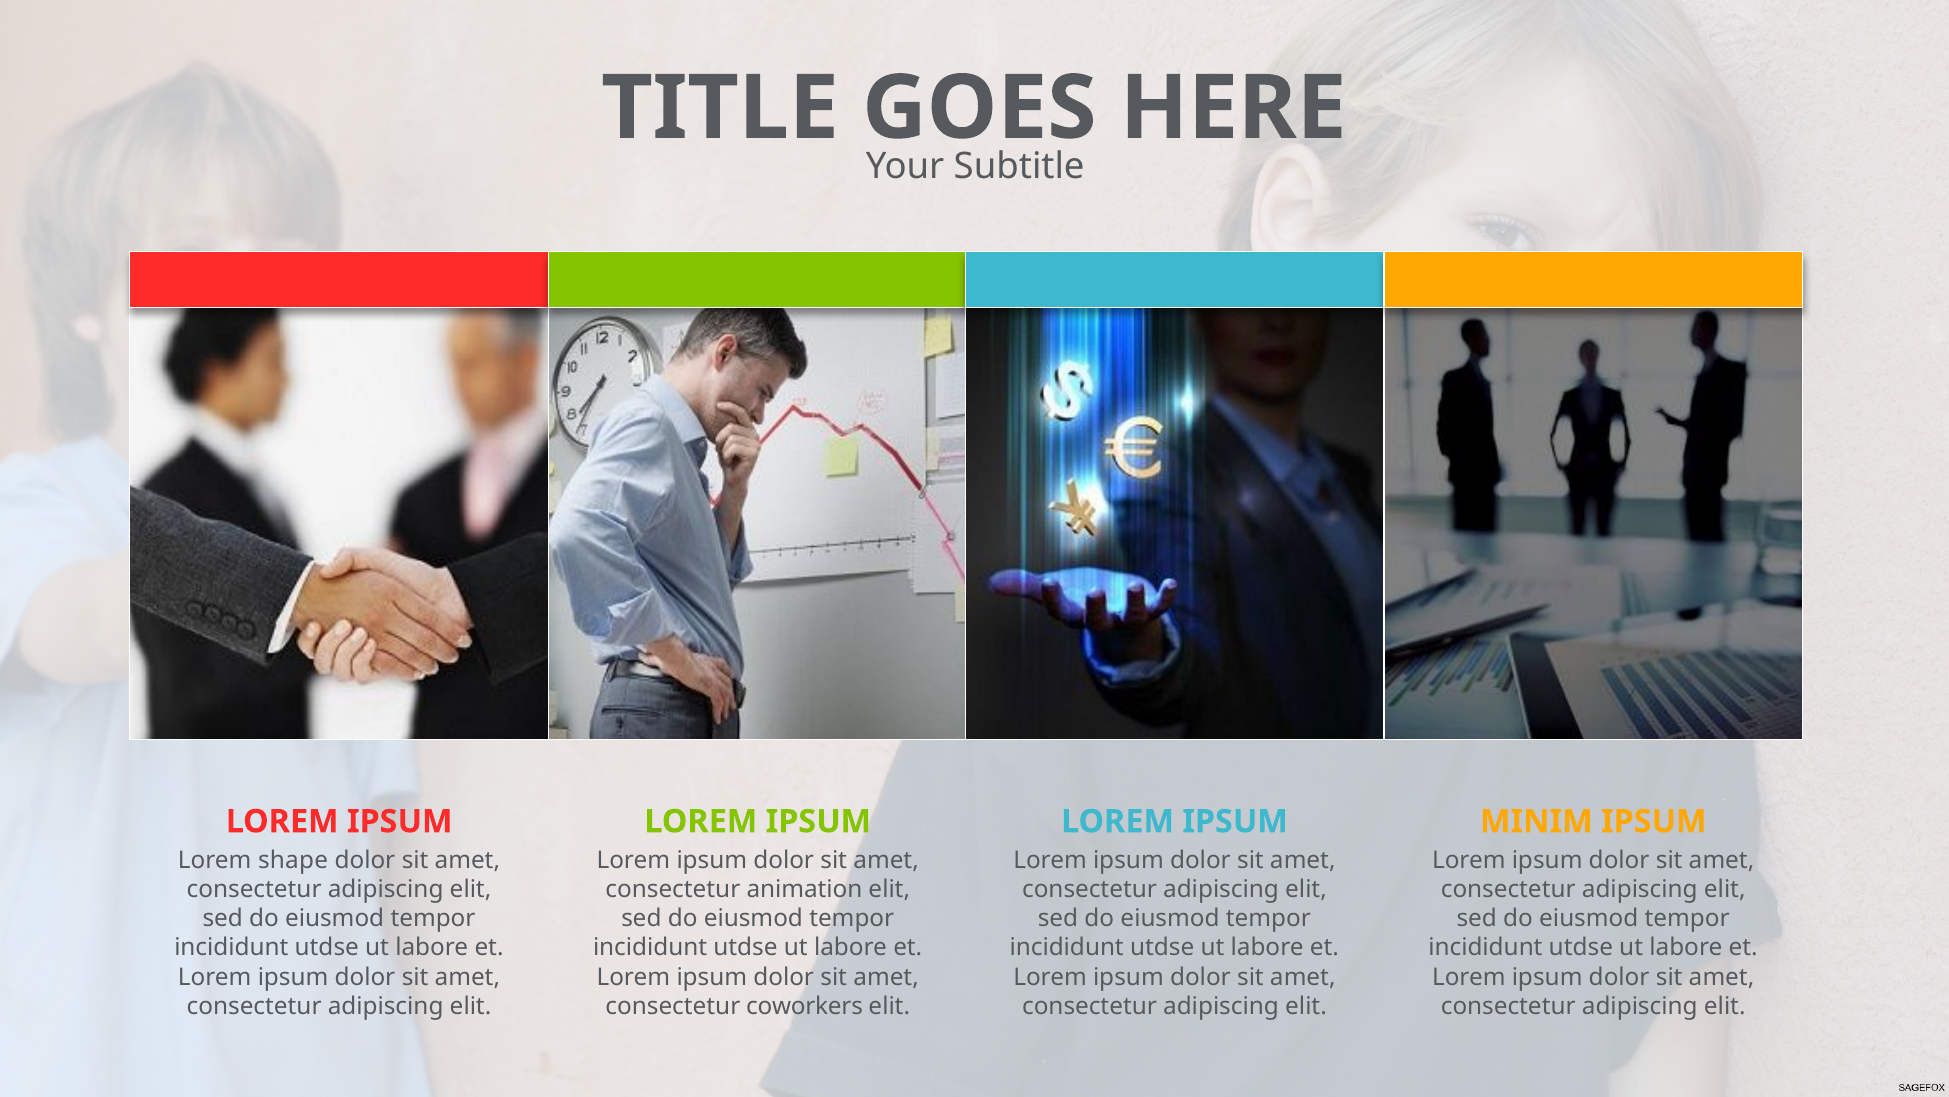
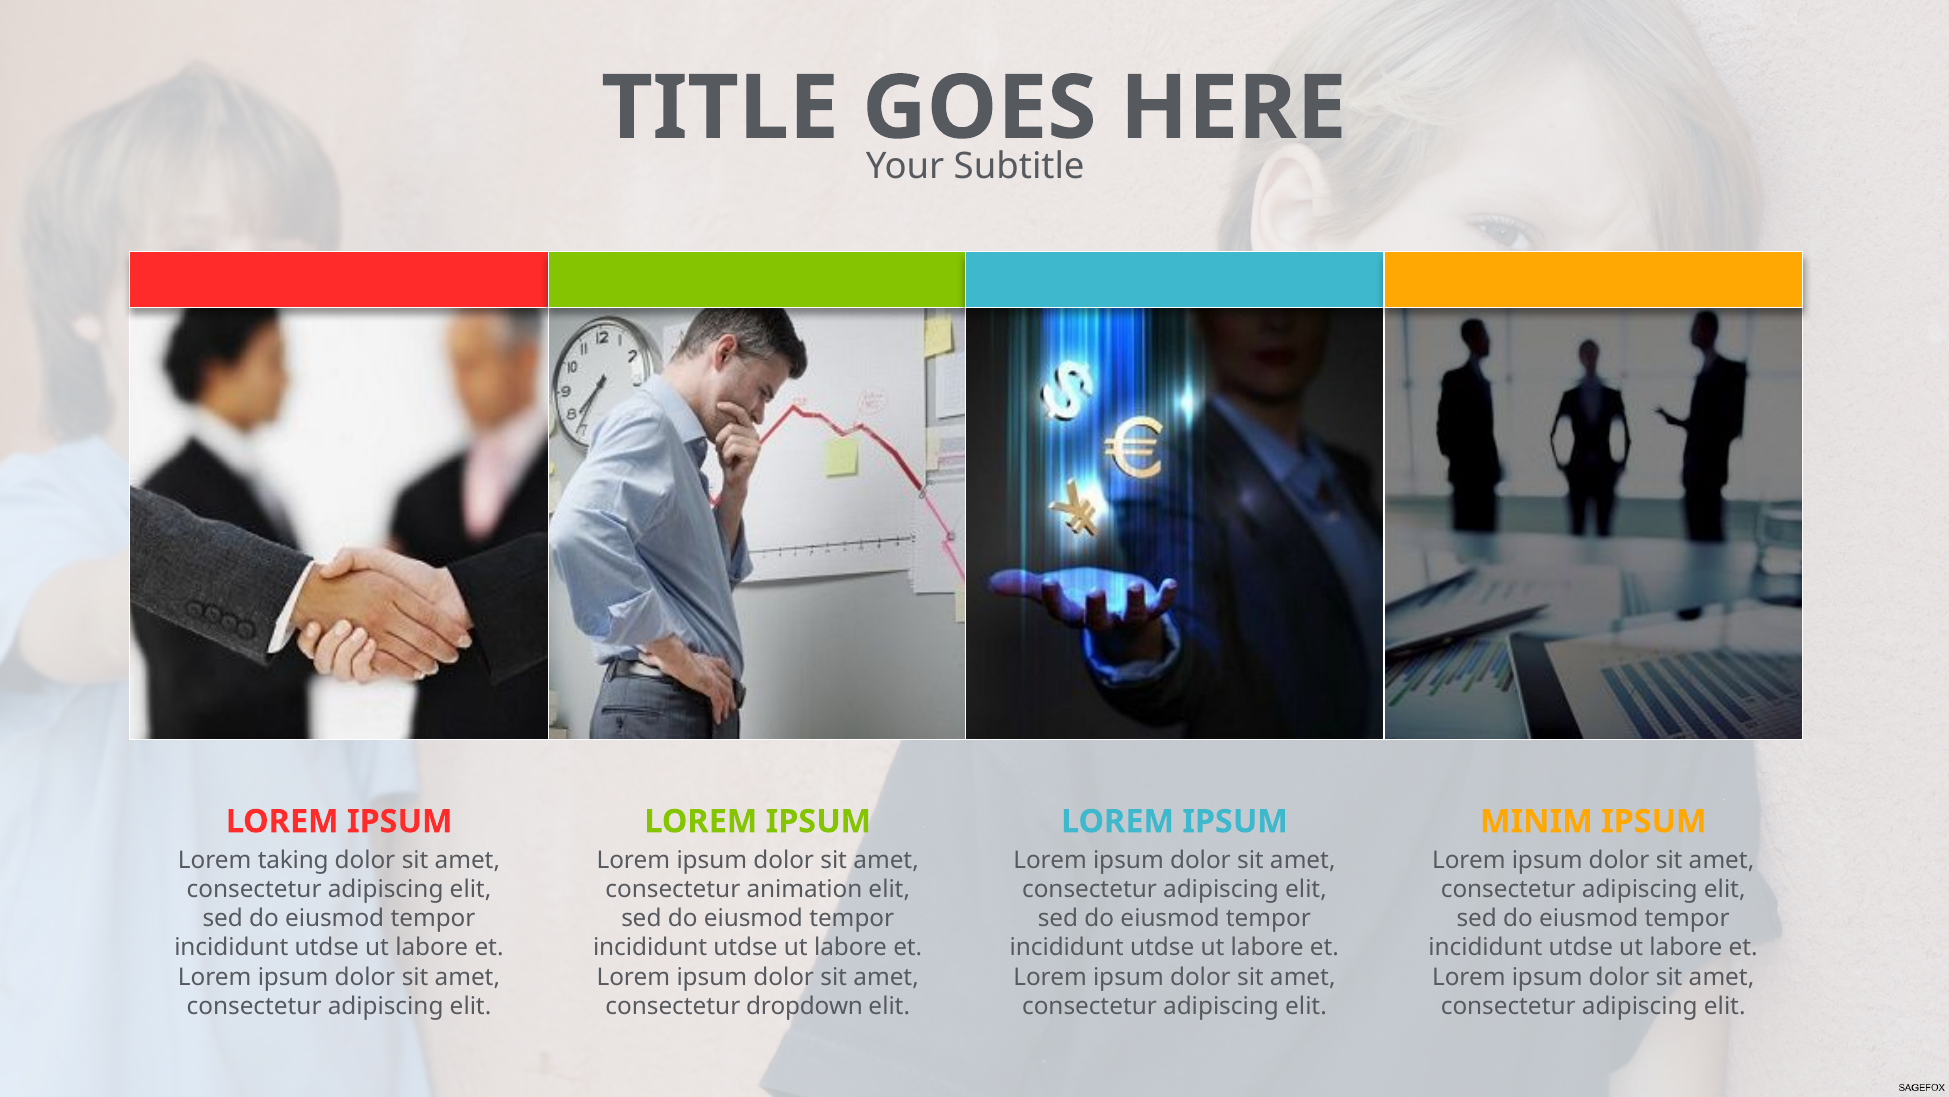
shape: shape -> taking
coworkers: coworkers -> dropdown
